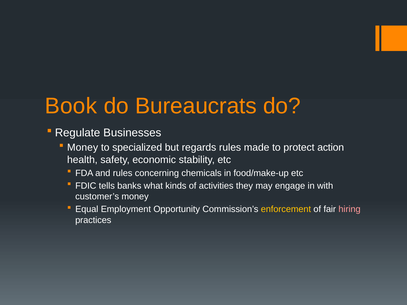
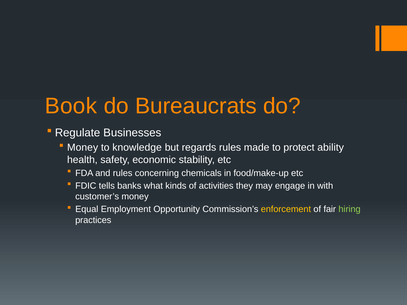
specialized: specialized -> knowledge
action: action -> ability
hiring colour: pink -> light green
